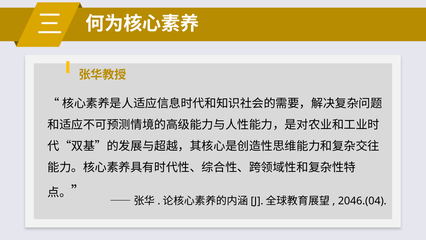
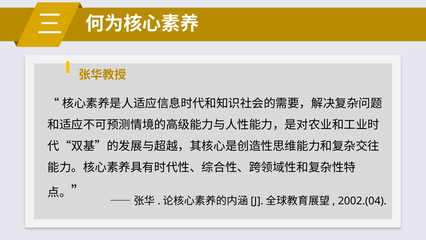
2046.(04: 2046.(04 -> 2002.(04
